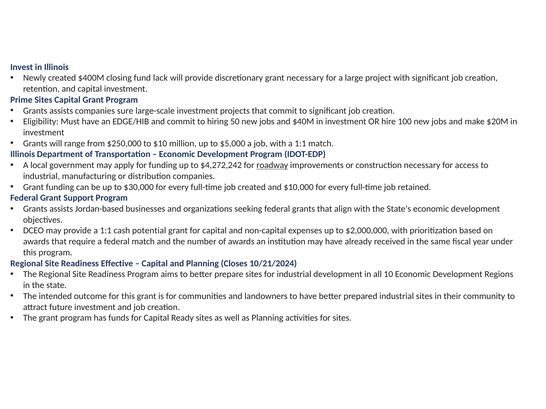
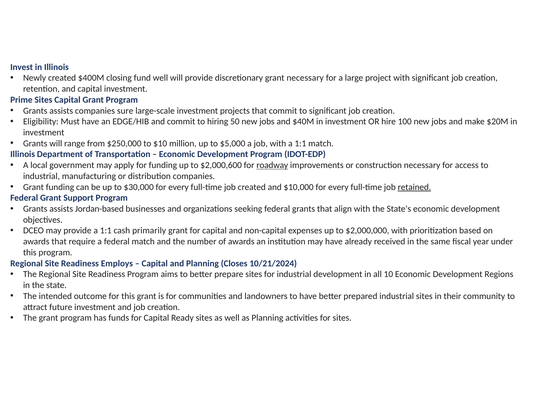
fund lack: lack -> well
$4,272,242: $4,272,242 -> $2,000,600
retained underline: none -> present
potential: potential -> primarily
Effective: Effective -> Employs
